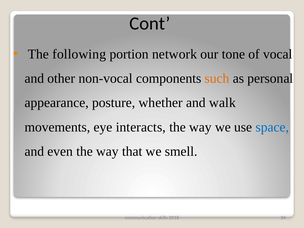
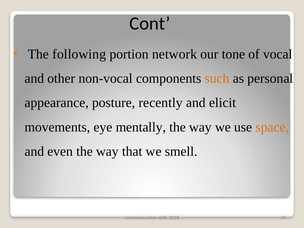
whether: whether -> recently
walk: walk -> elicit
interacts: interacts -> mentally
space colour: blue -> orange
